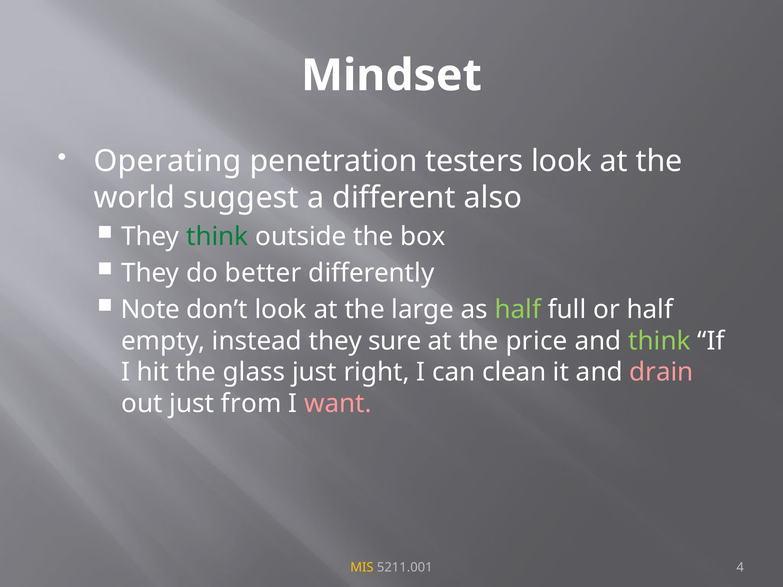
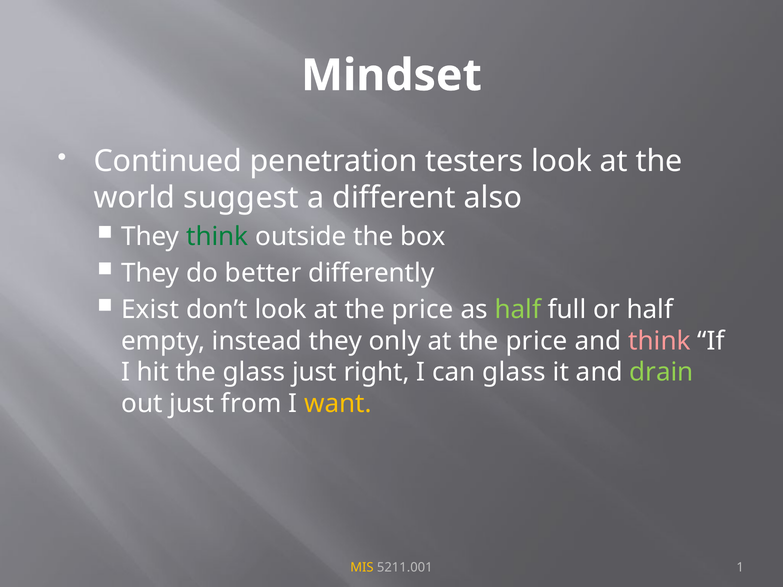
Operating: Operating -> Continued
Note: Note -> Exist
look at the large: large -> price
sure: sure -> only
think at (660, 341) colour: light green -> pink
can clean: clean -> glass
drain colour: pink -> light green
want colour: pink -> yellow
4: 4 -> 1
